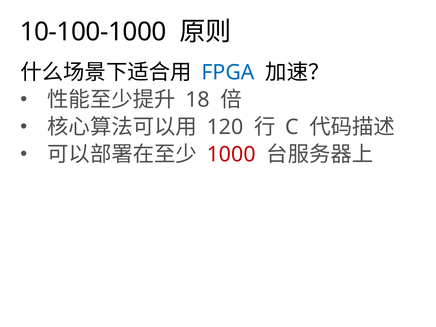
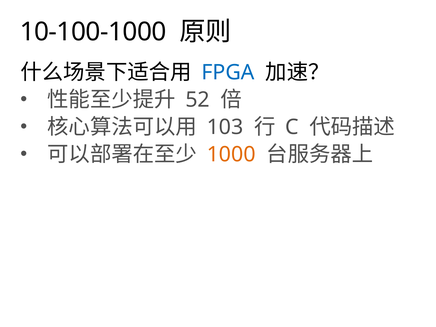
18: 18 -> 52
120: 120 -> 103
1000 colour: red -> orange
